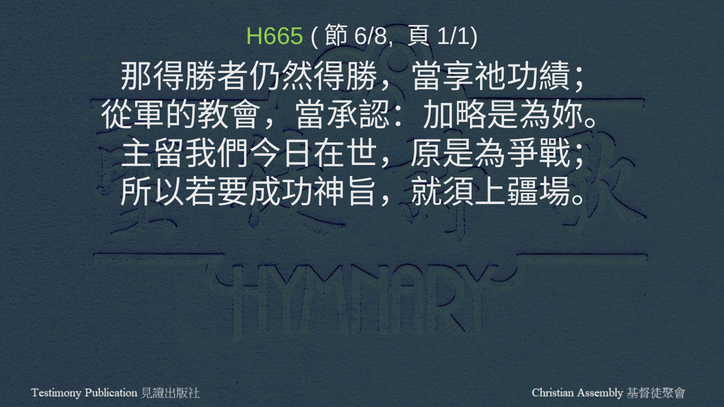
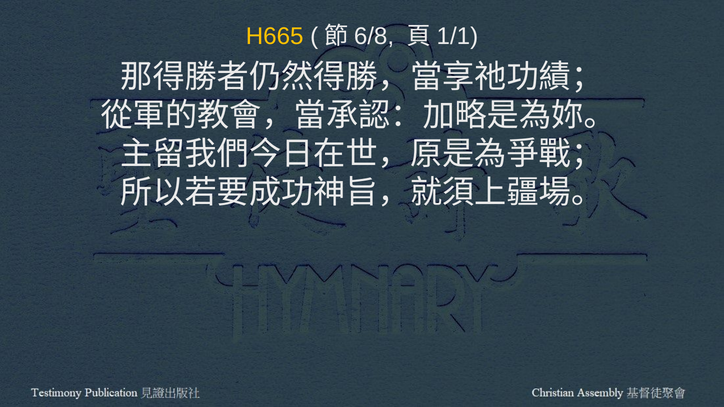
H665 colour: light green -> yellow
